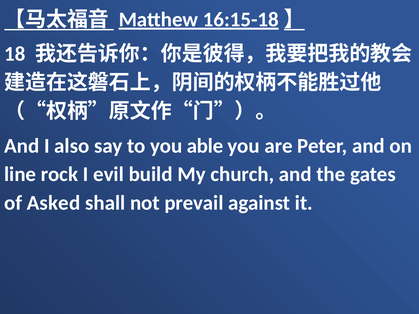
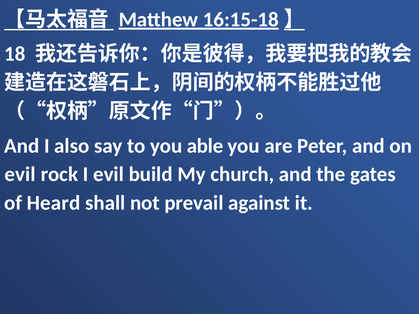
line at (20, 175): line -> evil
Asked: Asked -> Heard
